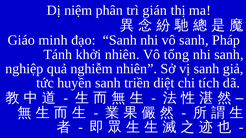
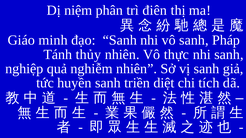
gián: gián -> điên
khởi: khởi -> thủy
tổng: tổng -> thực
